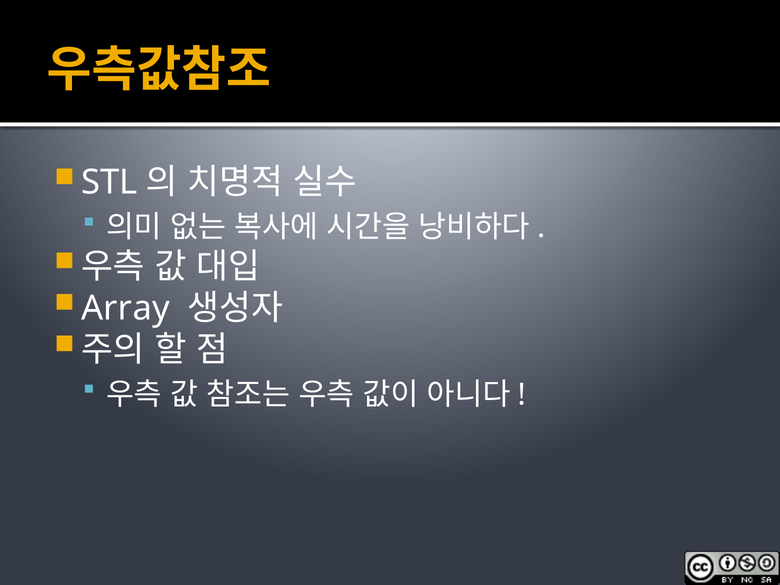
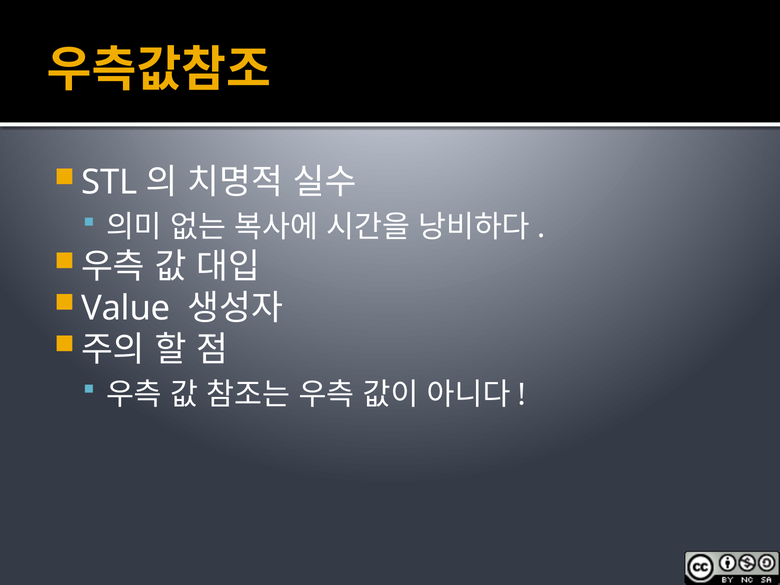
Array: Array -> Value
